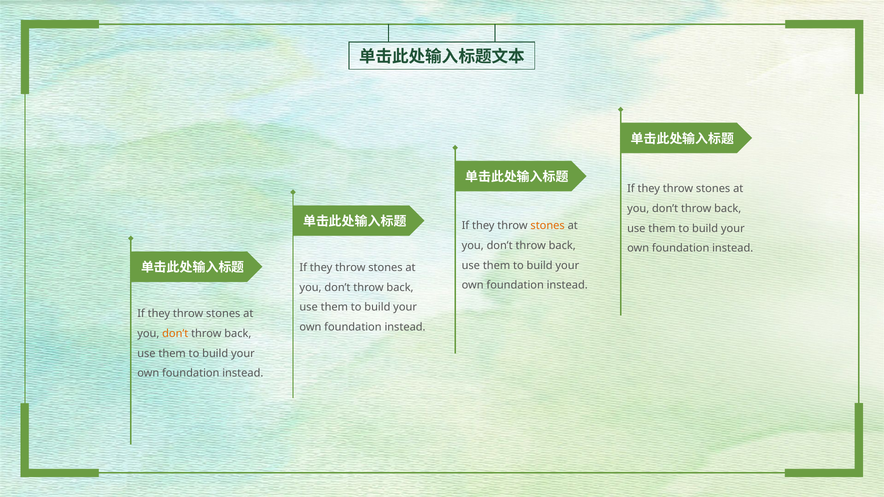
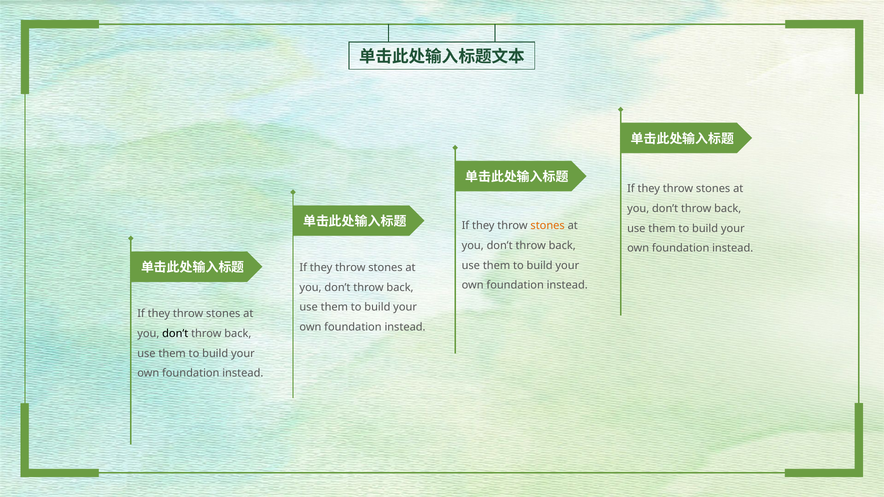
don’t at (175, 334) colour: orange -> black
